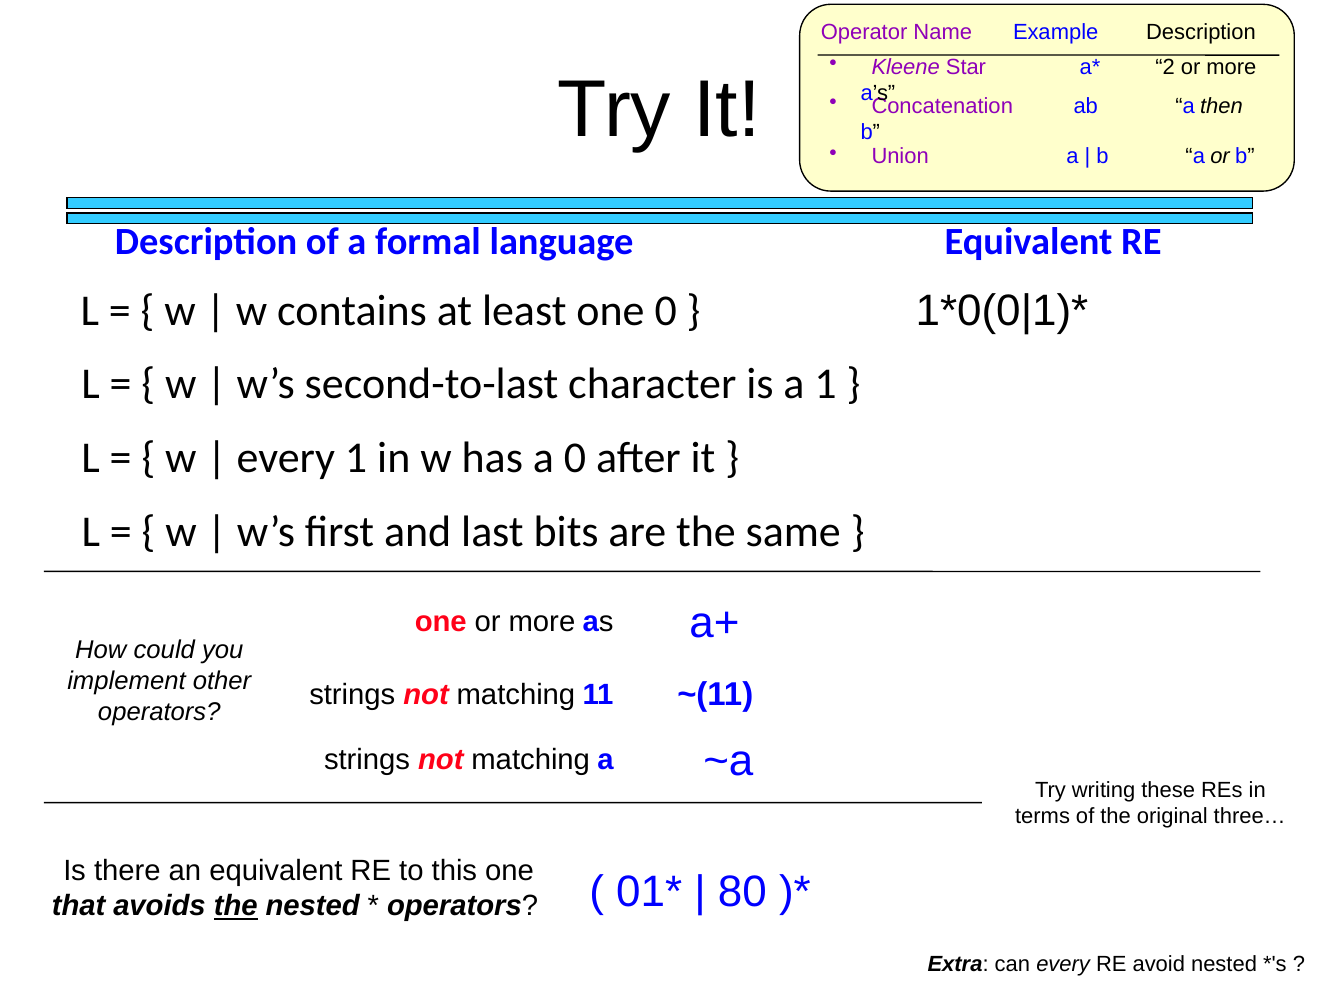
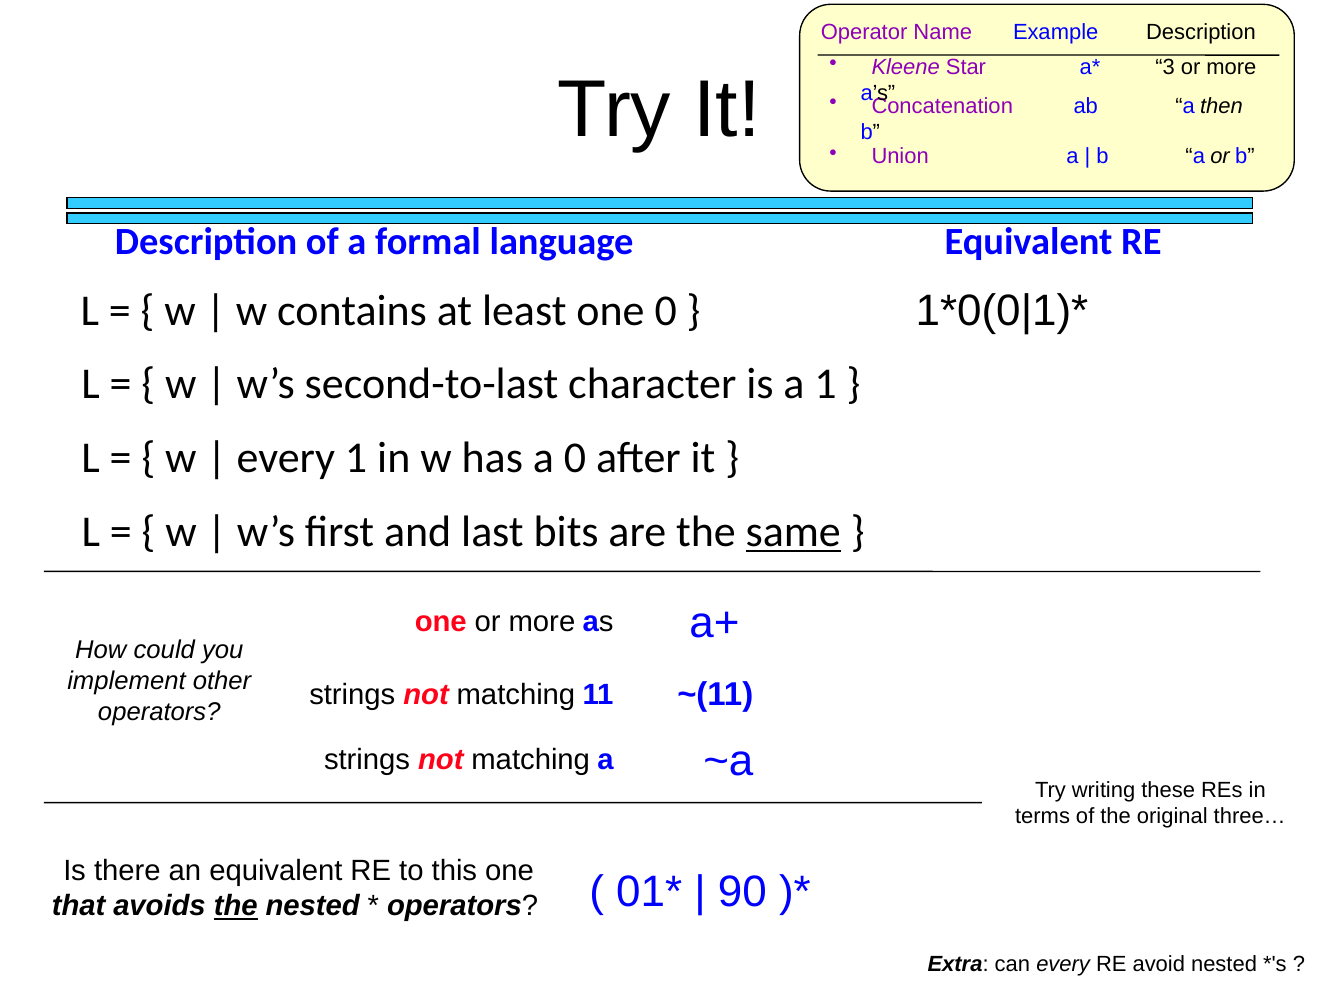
2: 2 -> 3
same underline: none -> present
80: 80 -> 90
